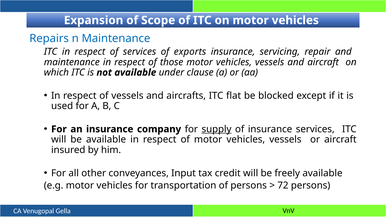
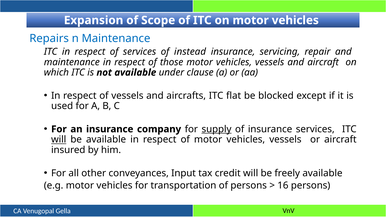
exports: exports -> instead
will at (59, 140) underline: none -> present
72: 72 -> 16
